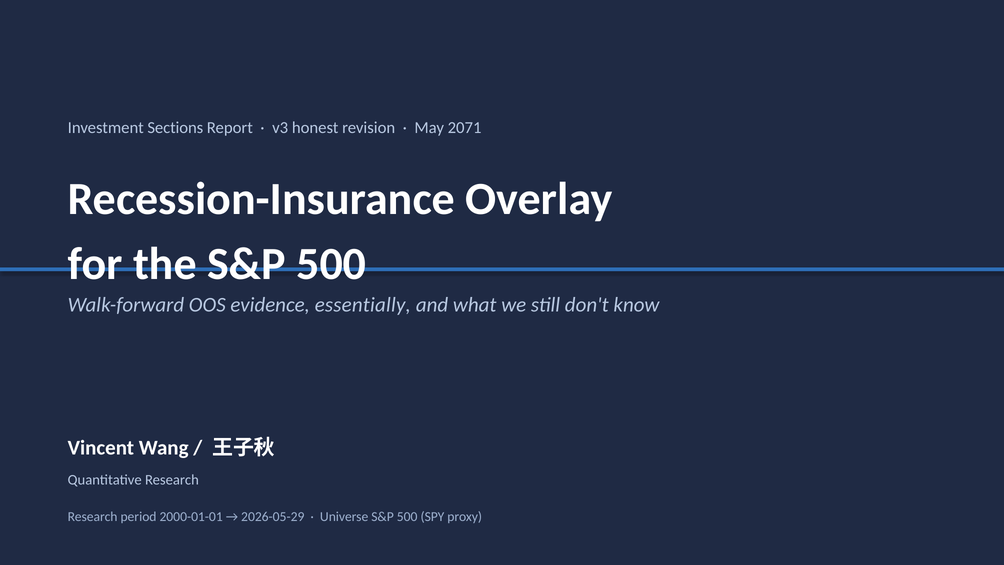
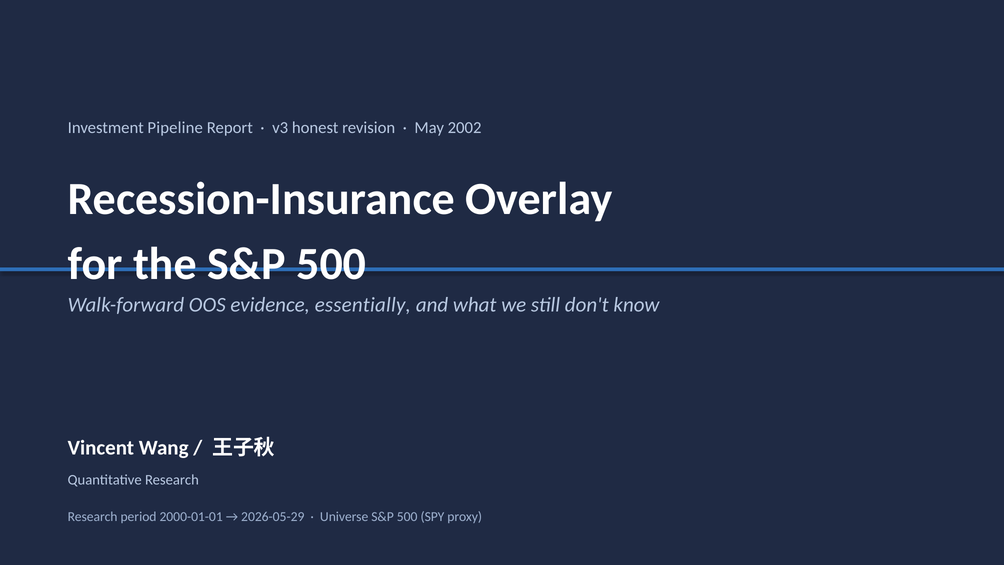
Sections: Sections -> Pipeline
2071: 2071 -> 2002
